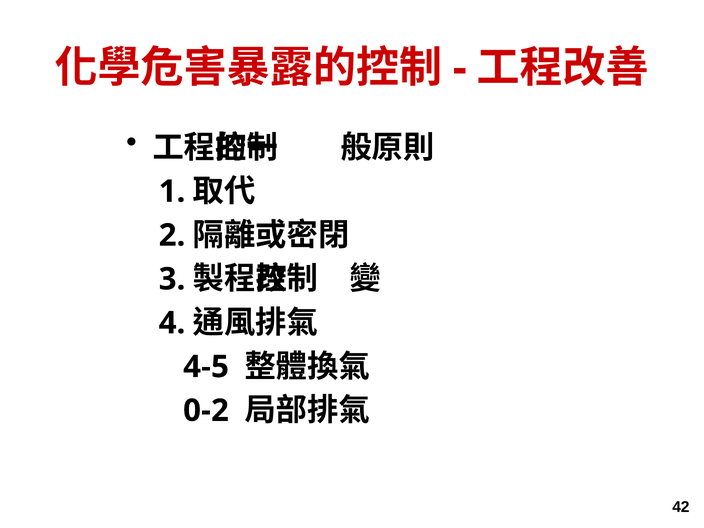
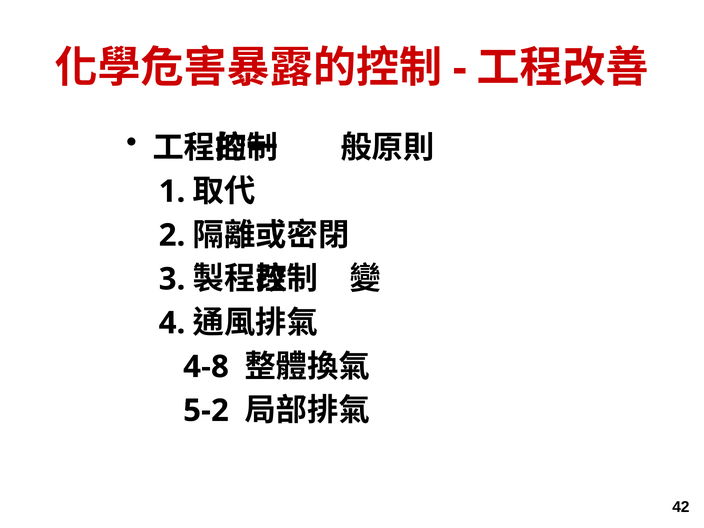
4-5: 4-5 -> 4-8
0-2: 0-2 -> 5-2
